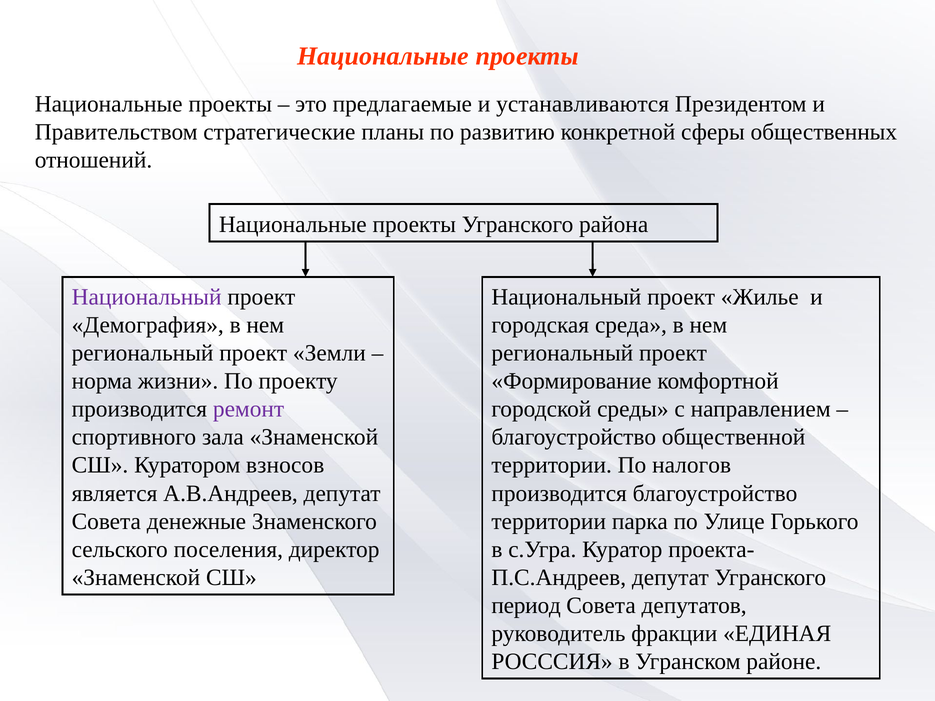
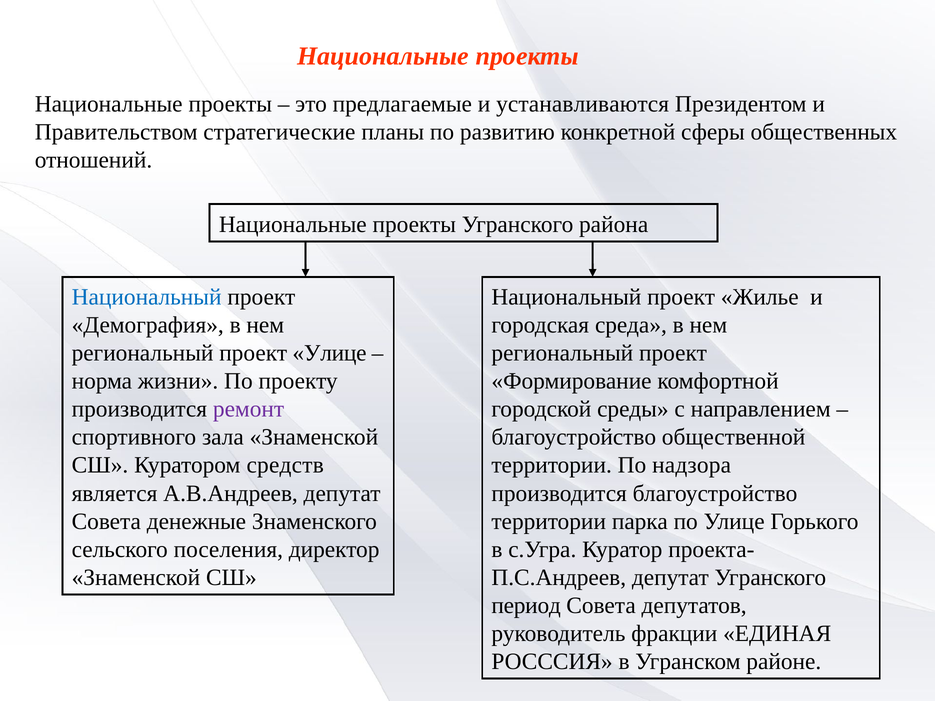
Национальный at (147, 297) colour: purple -> blue
проект Земли: Земли -> Улице
взносов: взносов -> средств
налогов: налогов -> надзора
